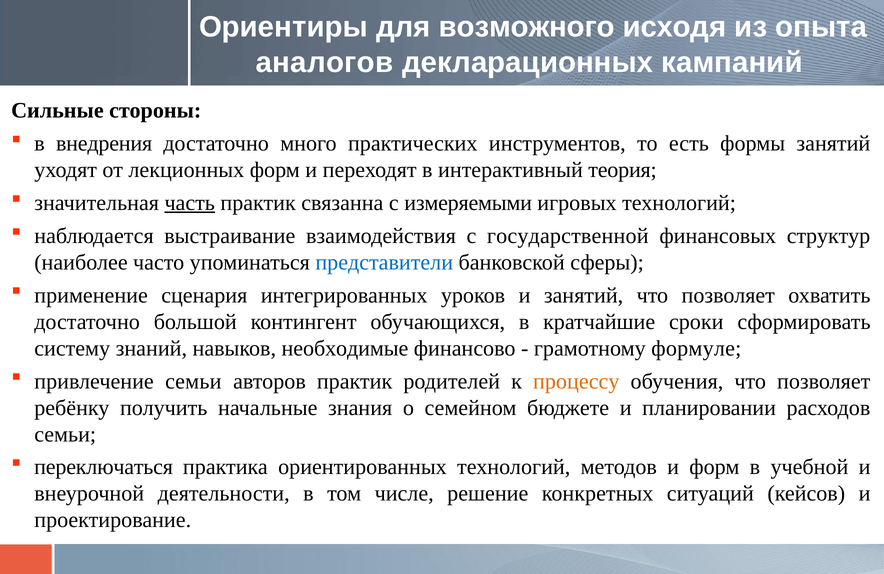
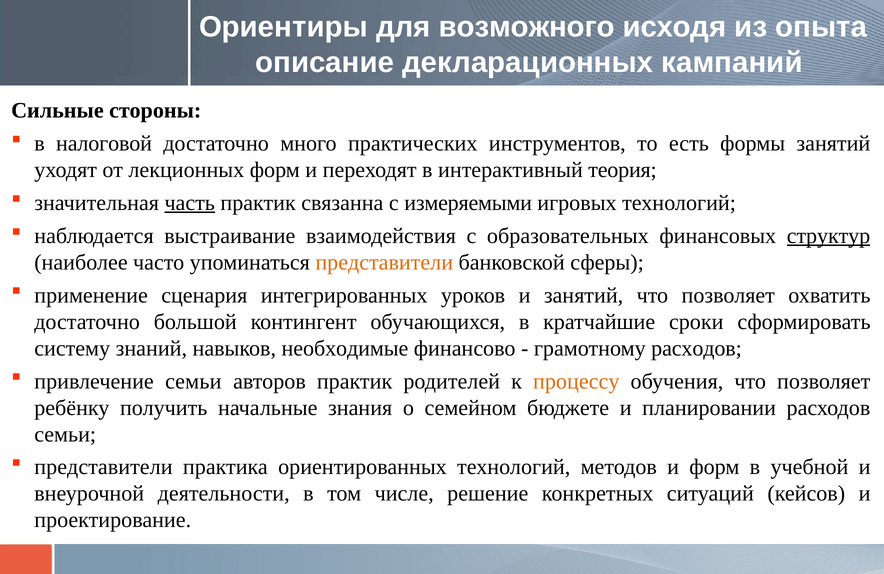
аналогов: аналогов -> описание
внедрения: внедрения -> налоговой
государственной: государственной -> образовательных
структур underline: none -> present
представители at (384, 262) colour: blue -> orange
грамотному формуле: формуле -> расходов
переключаться at (104, 467): переключаться -> представители
